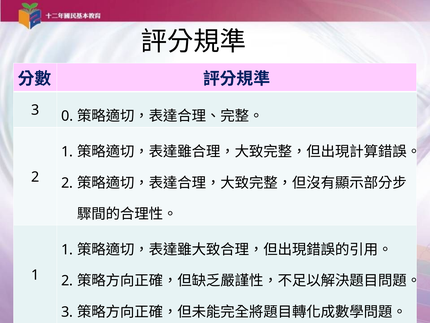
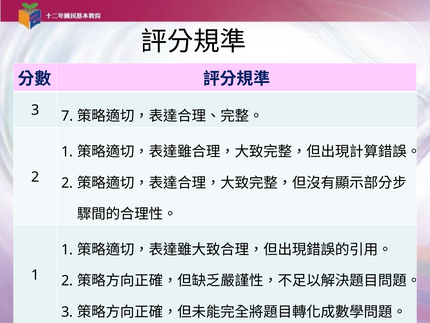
3 0: 0 -> 7
